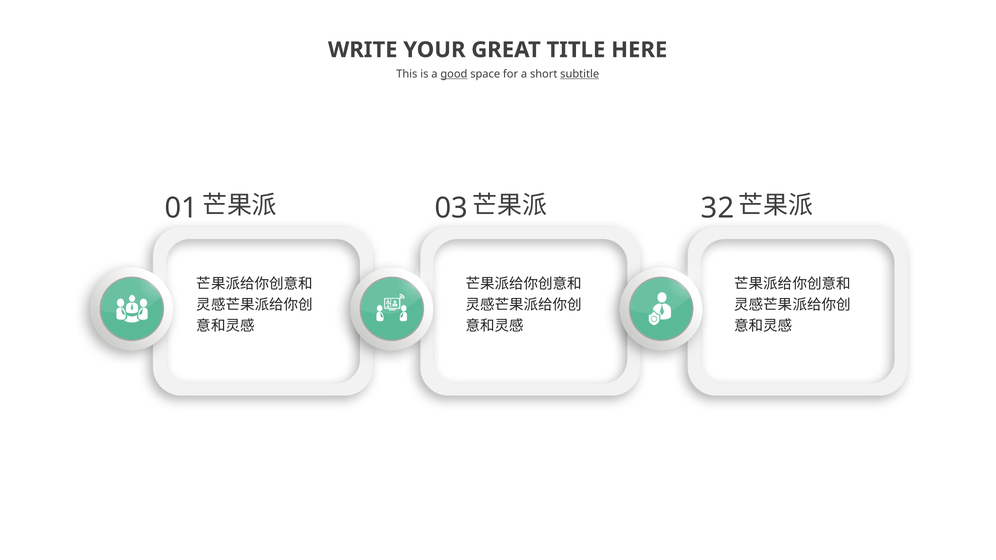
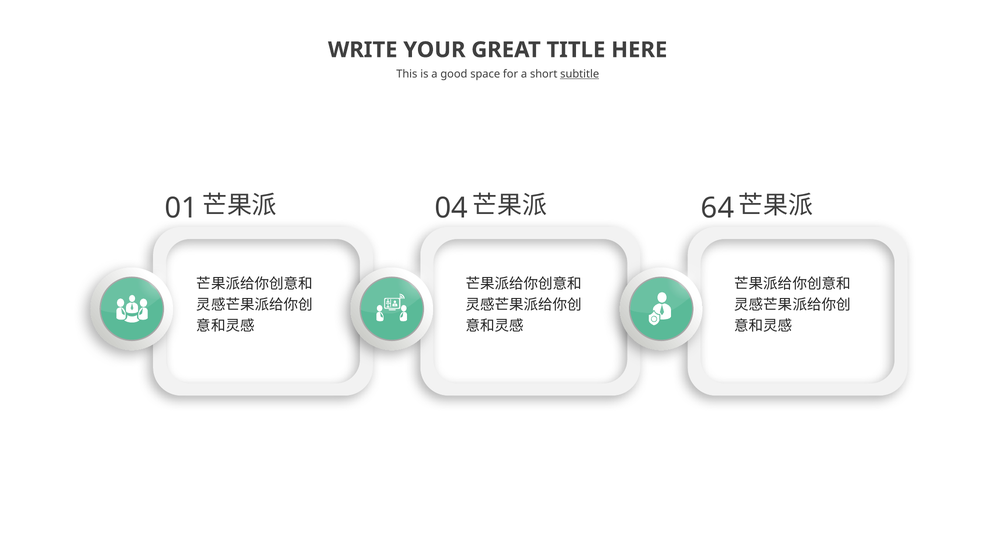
good underline: present -> none
03: 03 -> 04
32: 32 -> 64
